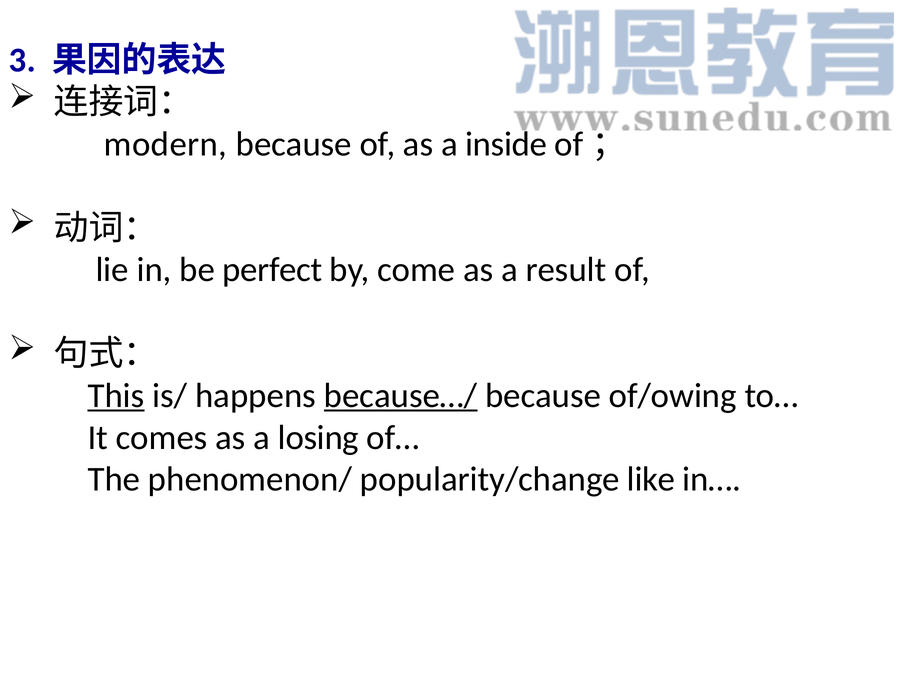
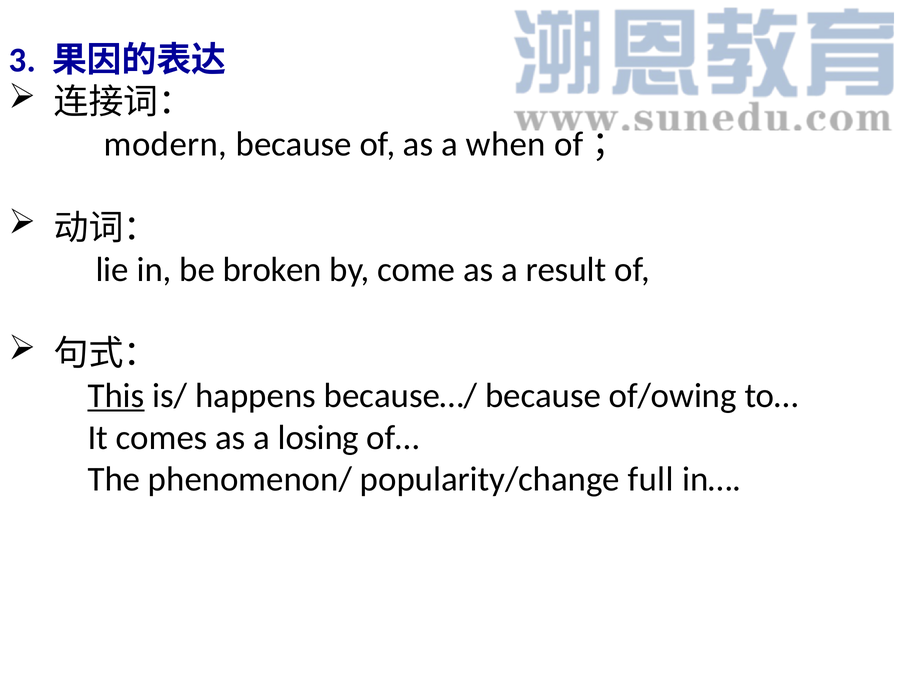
inside: inside -> when
perfect: perfect -> broken
because…/ underline: present -> none
like: like -> full
